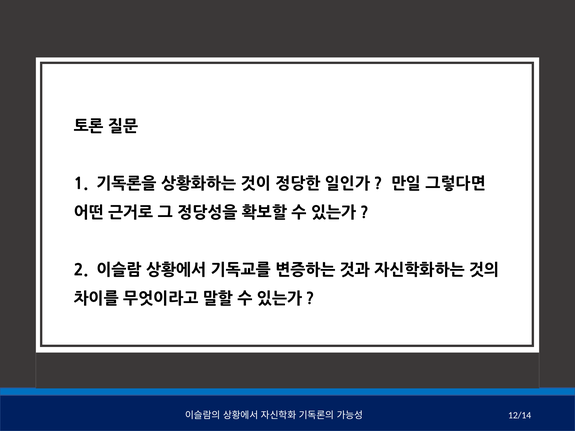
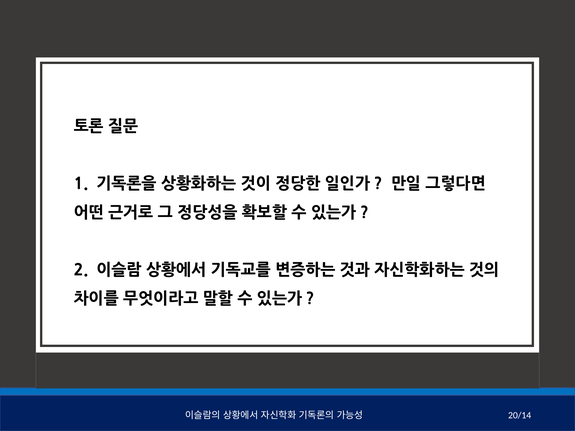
12/14: 12/14 -> 20/14
